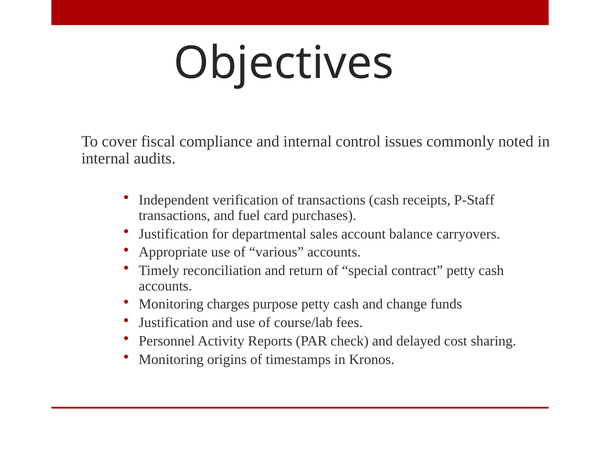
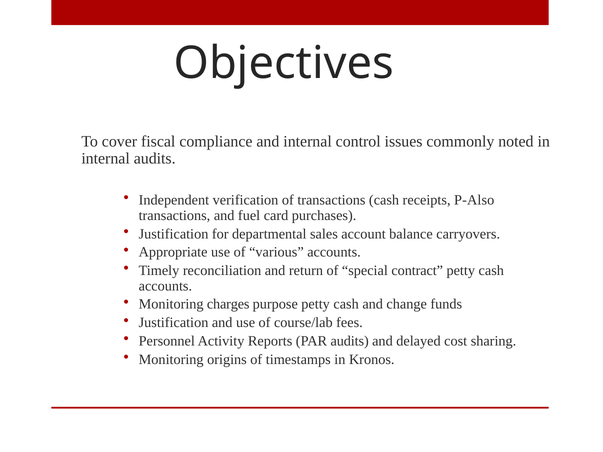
P-Staff: P-Staff -> P-Also
PAR check: check -> audits
